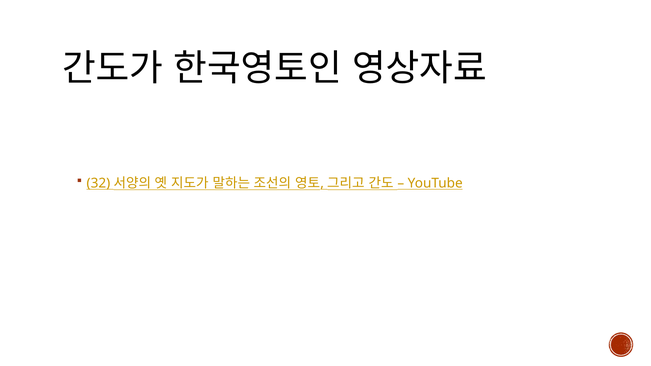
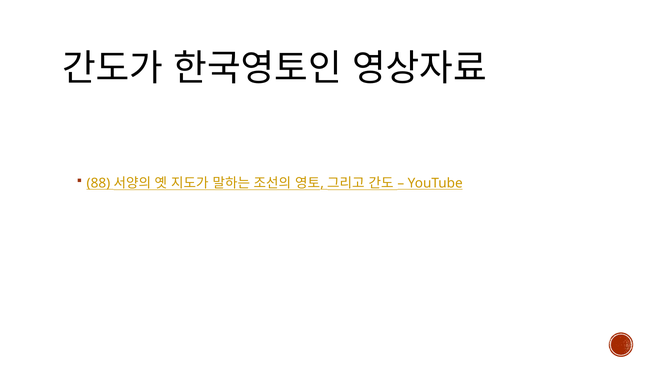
32: 32 -> 88
